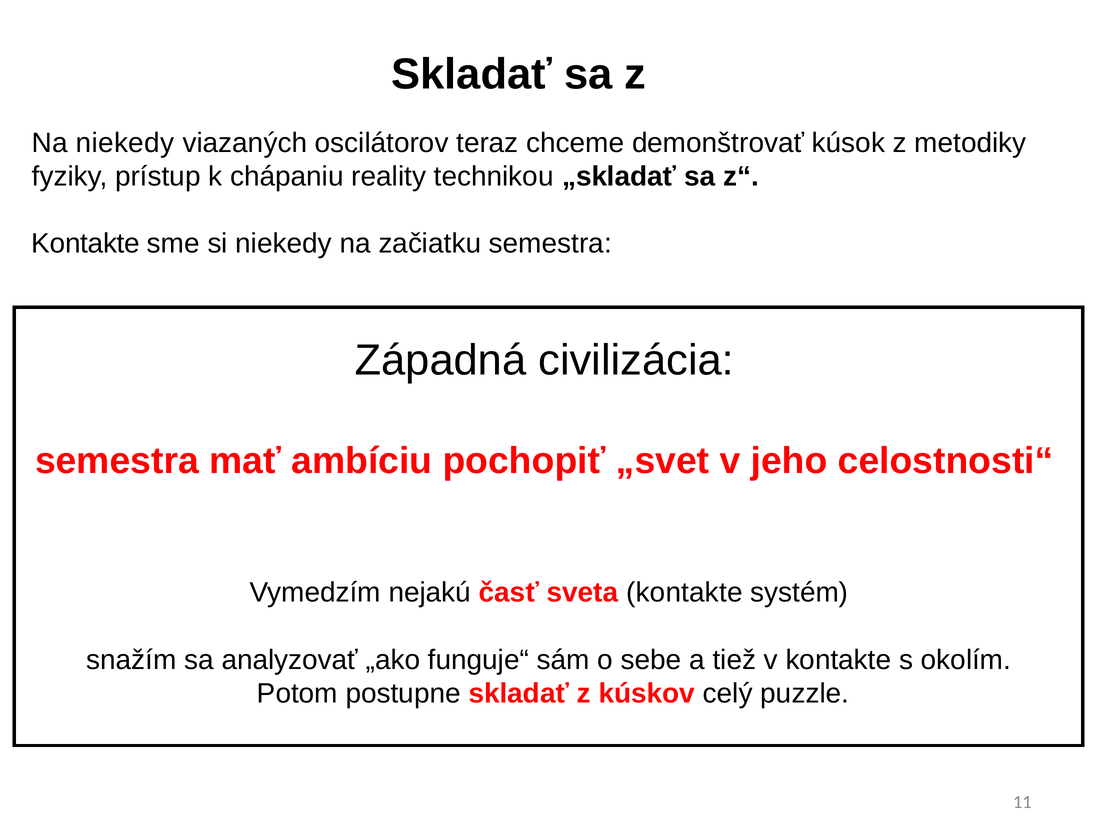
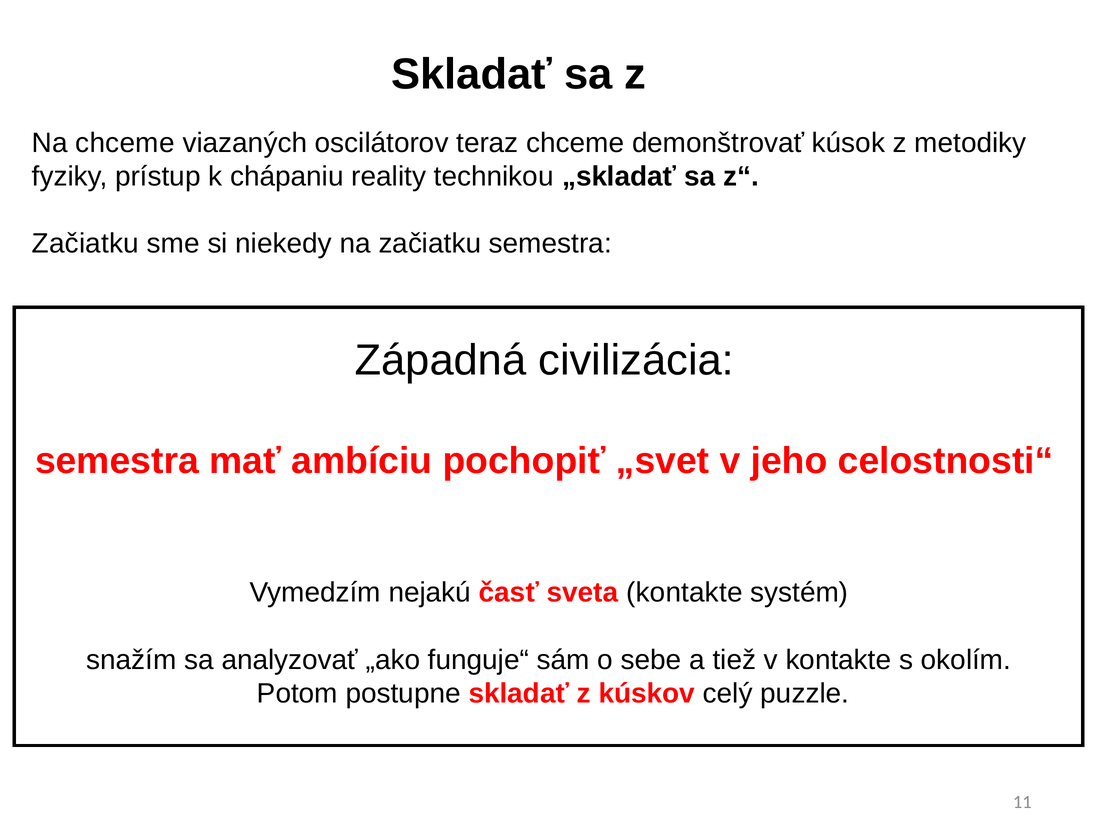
Na niekedy: niekedy -> chceme
Kontakte at (86, 244): Kontakte -> Začiatku
